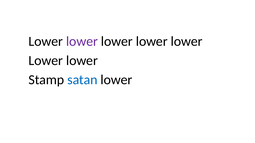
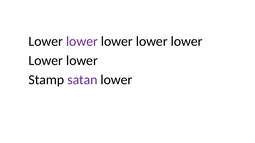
satan colour: blue -> purple
